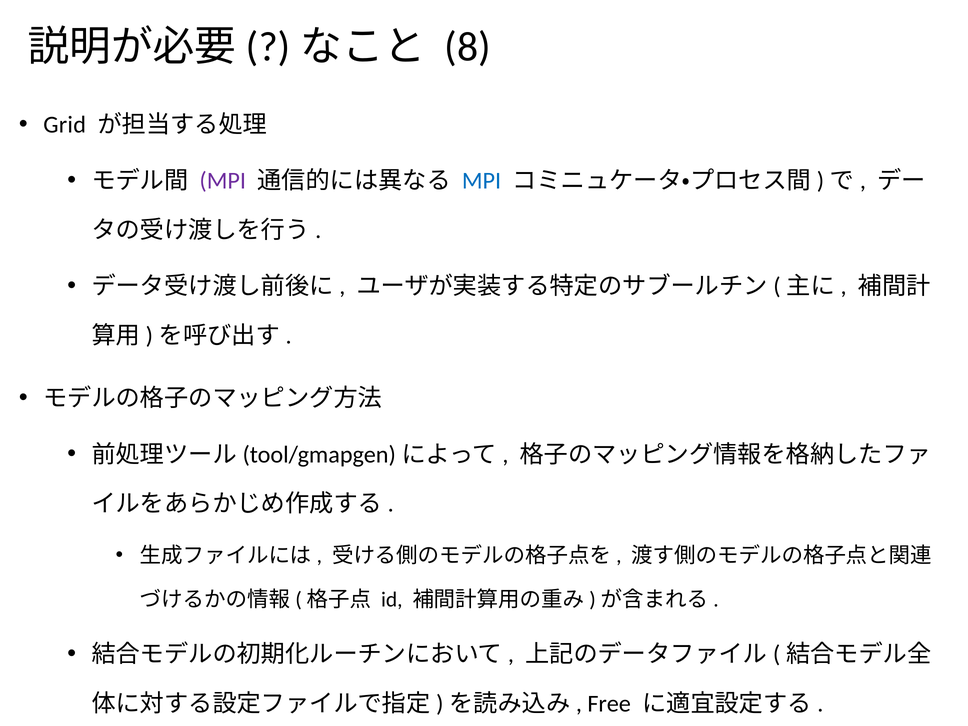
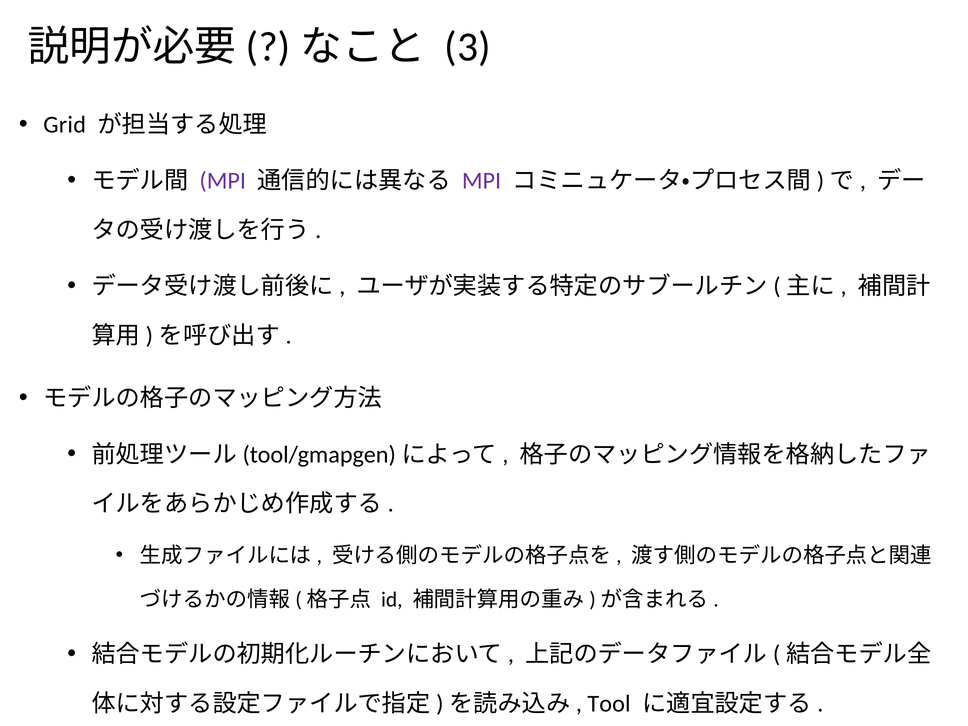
8: 8 -> 3
MPI at (482, 181) colour: blue -> purple
Free: Free -> Tool
